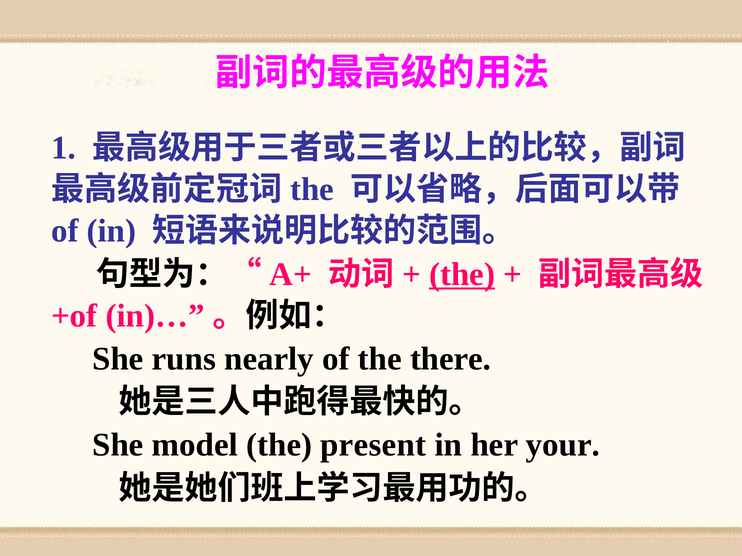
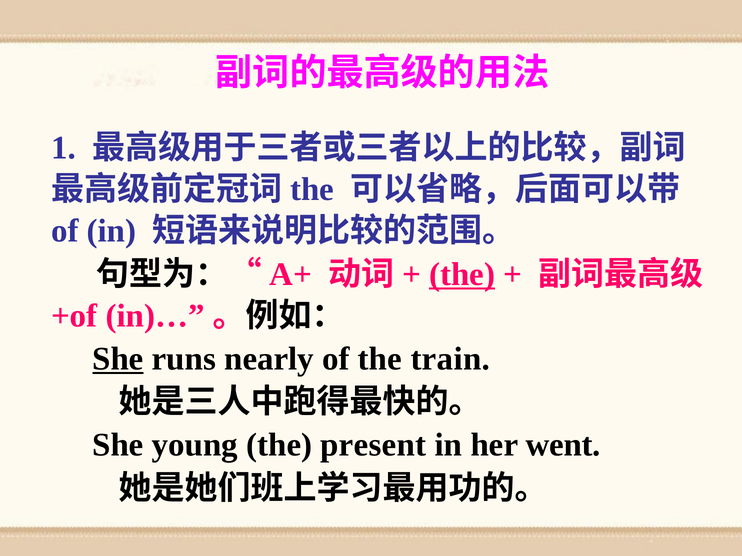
She at (118, 359) underline: none -> present
there: there -> train
model: model -> young
your: your -> went
